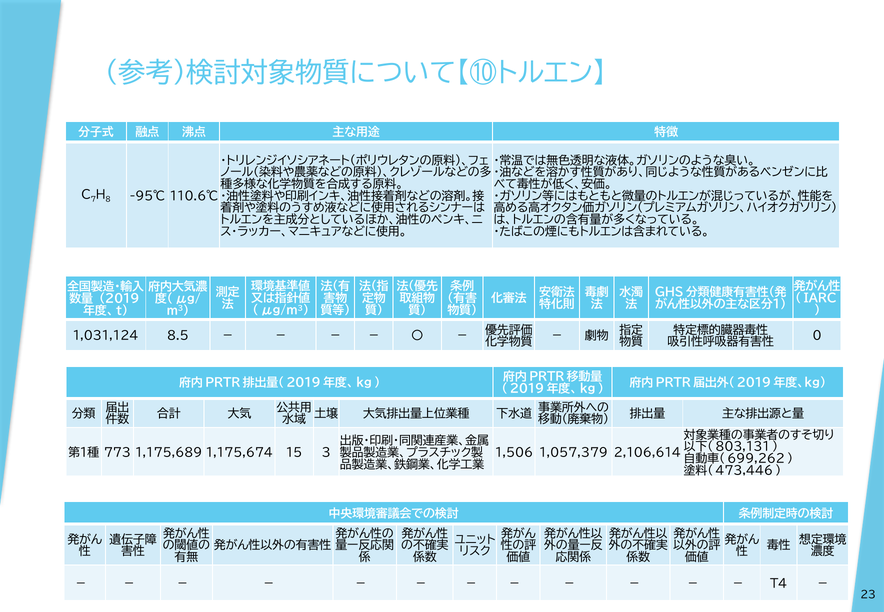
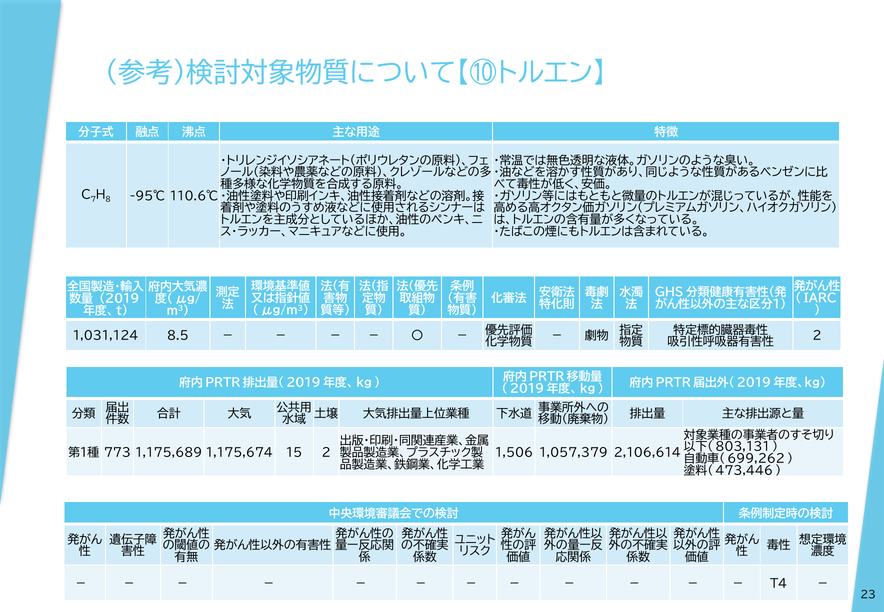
0 at (817, 336): 0 -> 2
15 3: 3 -> 2
